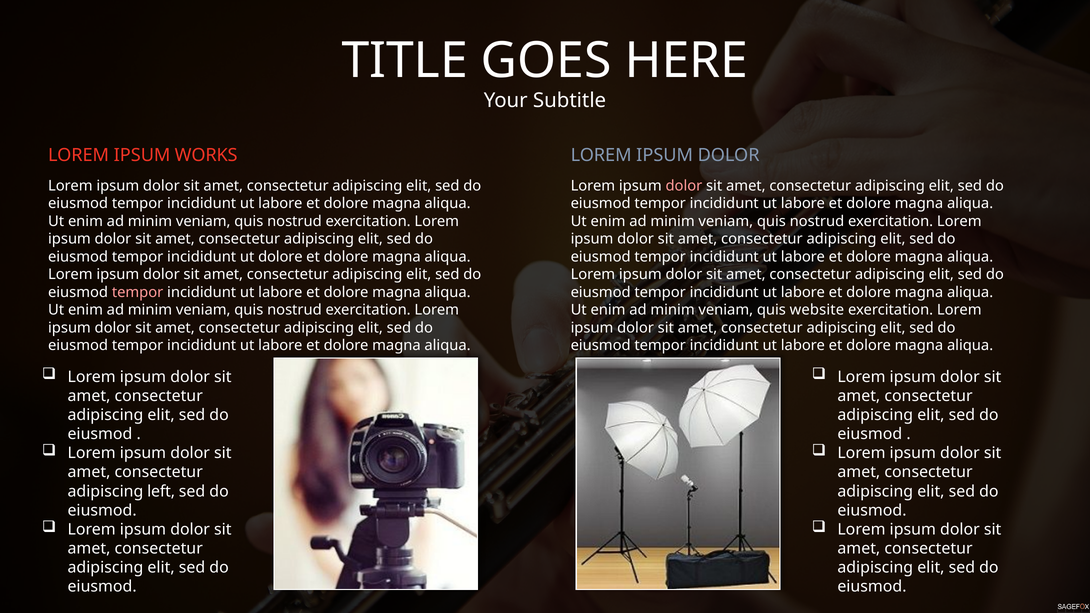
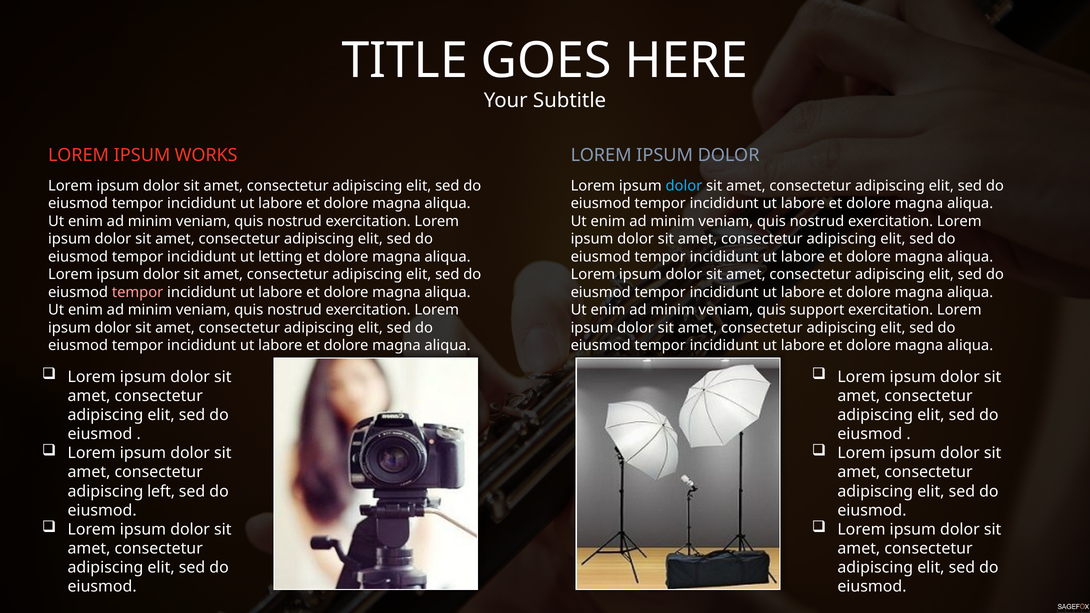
dolor at (684, 186) colour: pink -> light blue
ut dolore: dolore -> letting
website: website -> support
